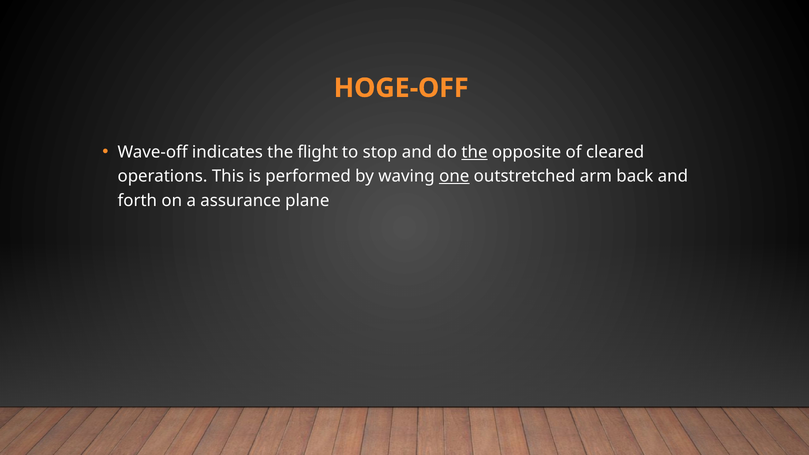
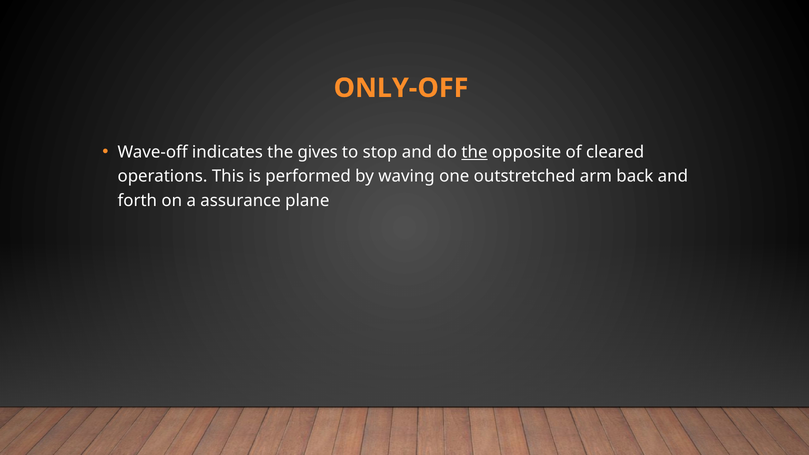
HOGE-OFF: HOGE-OFF -> ONLY-OFF
flight: flight -> gives
one underline: present -> none
